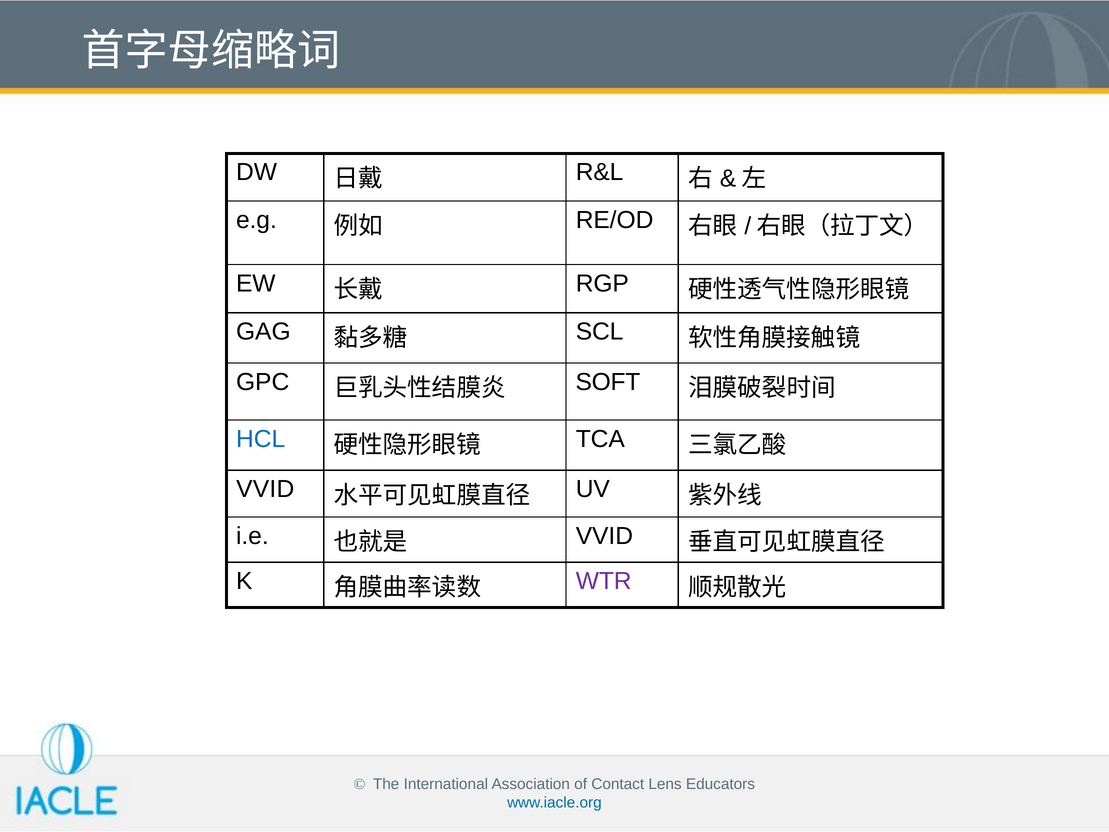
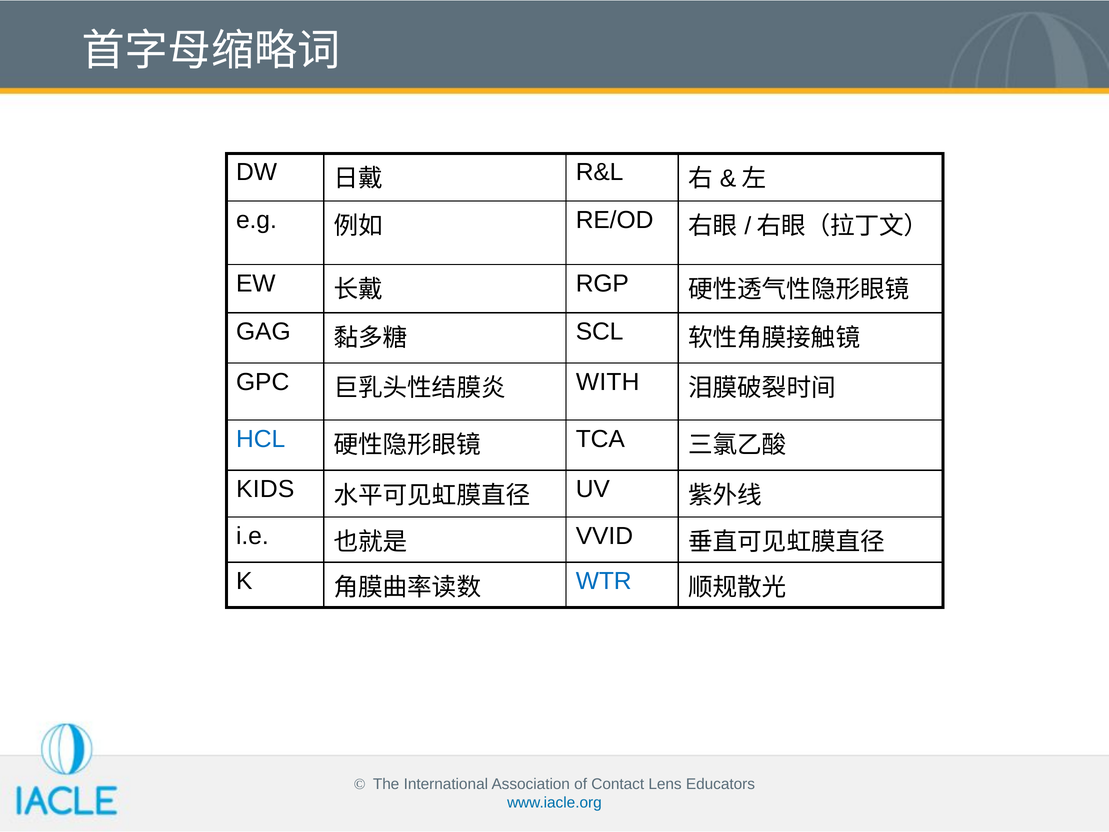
SOFT: SOFT -> WITH
VVID at (265, 489): VVID -> KIDS
WTR colour: purple -> blue
